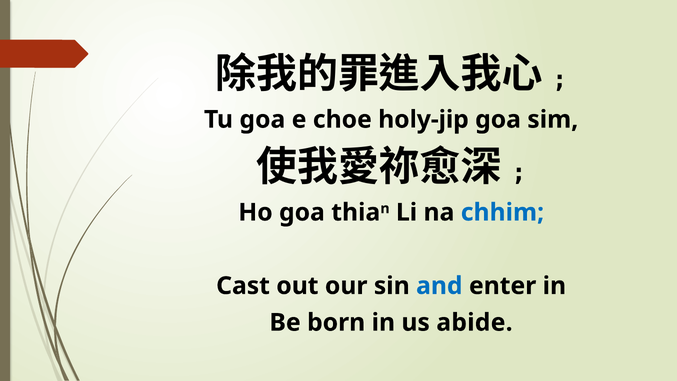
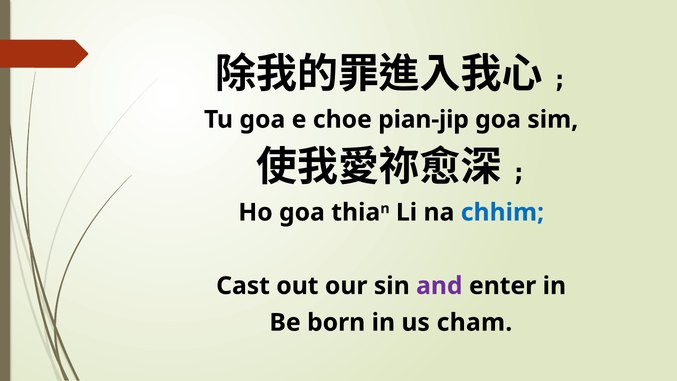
holy-jip: holy-jip -> pian-jip
and colour: blue -> purple
abide: abide -> cham
